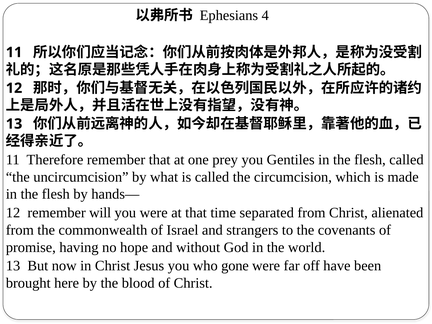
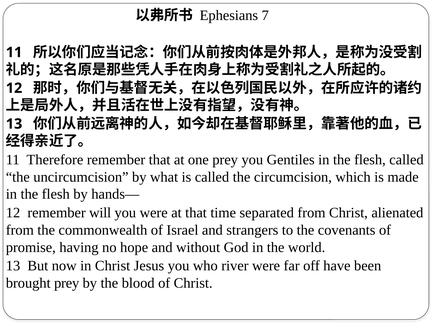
4: 4 -> 7
gone: gone -> river
brought here: here -> prey
